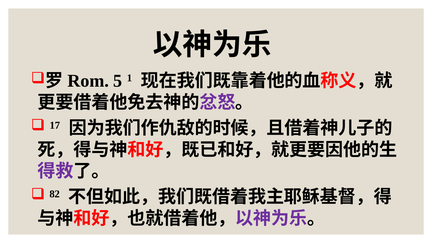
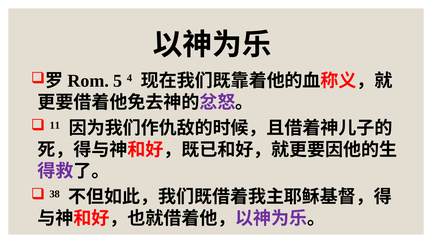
1: 1 -> 4
17: 17 -> 11
82: 82 -> 38
